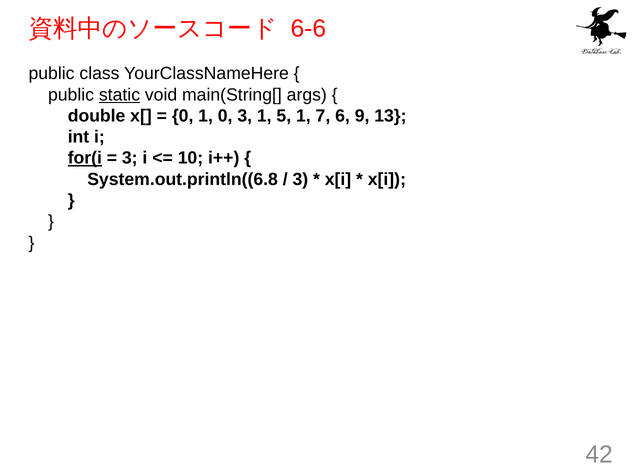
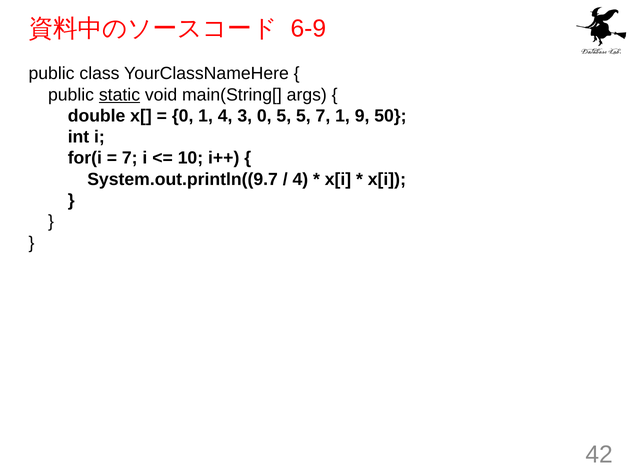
6-6: 6-6 -> 6-9
1 0: 0 -> 4
3 1: 1 -> 0
5 1: 1 -> 5
7 6: 6 -> 1
13: 13 -> 50
for(i underline: present -> none
3 at (130, 158): 3 -> 7
System.out.println((6.8: System.out.println((6.8 -> System.out.println((9.7
3 at (300, 179): 3 -> 4
